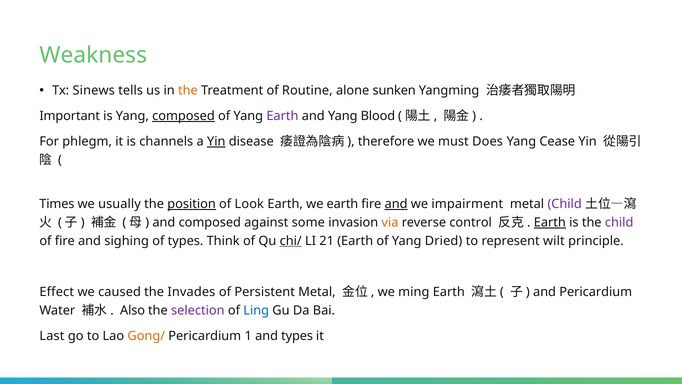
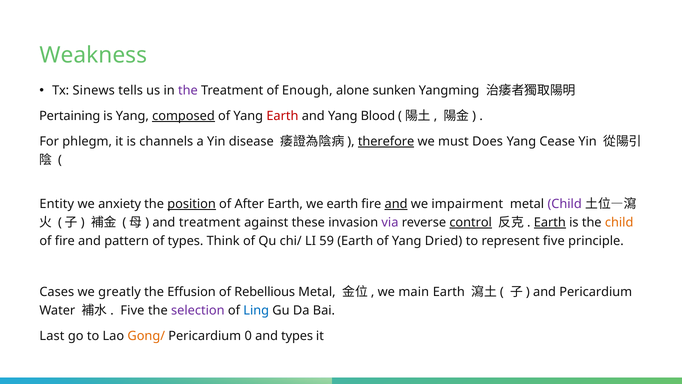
the at (188, 90) colour: orange -> purple
Routine: Routine -> Enough
Important: Important -> Pertaining
Earth at (282, 116) colour: purple -> red
Yin at (216, 141) underline: present -> none
therefore underline: none -> present
Times: Times -> Entity
usually: usually -> anxiety
Look: Look -> After
and composed: composed -> treatment
some: some -> these
via colour: orange -> purple
control underline: none -> present
child at (619, 222) colour: purple -> orange
sighing: sighing -> pattern
chi/ underline: present -> none
21: 21 -> 59
represent wilt: wilt -> five
Effect: Effect -> Cases
caused: caused -> greatly
Invades: Invades -> Effusion
Persistent: Persistent -> Rebellious
ming: ming -> main
Also at (133, 310): Also -> Five
1: 1 -> 0
